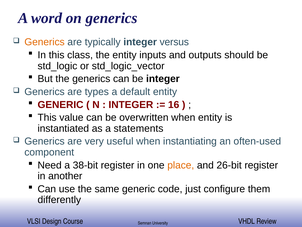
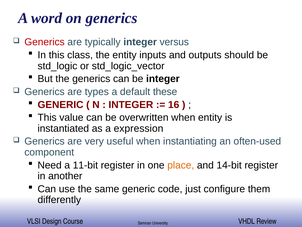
Generics at (45, 42) colour: orange -> red
default entity: entity -> these
statements: statements -> expression
38-bit: 38-bit -> 11-bit
26-bit: 26-bit -> 14-bit
